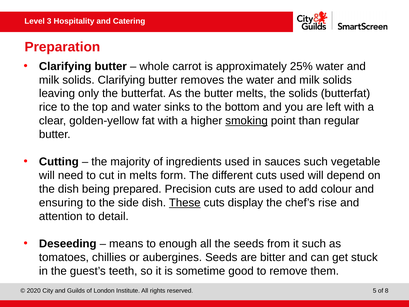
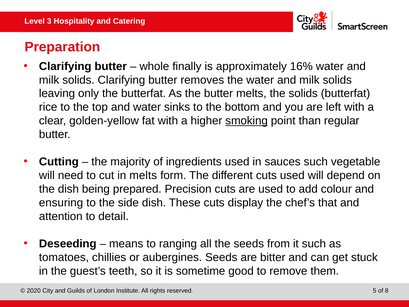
carrot: carrot -> finally
25%: 25% -> 16%
These underline: present -> none
rise: rise -> that
enough: enough -> ranging
